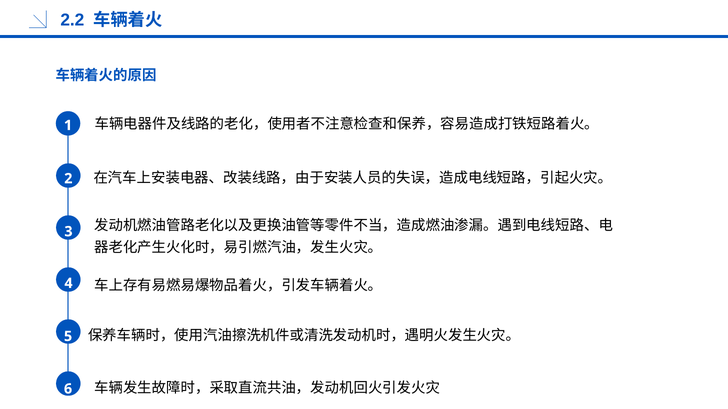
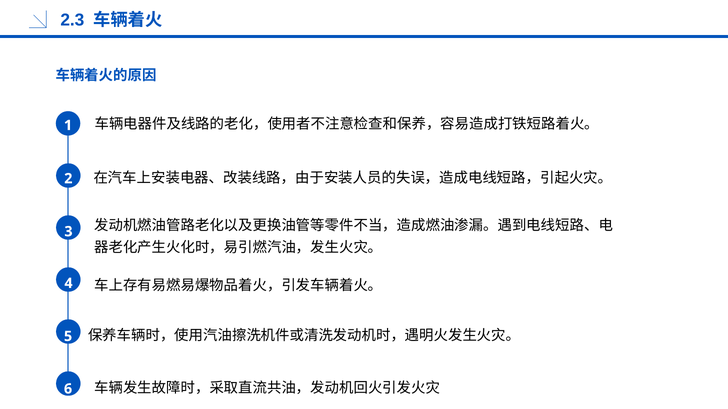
2.2: 2.2 -> 2.3
